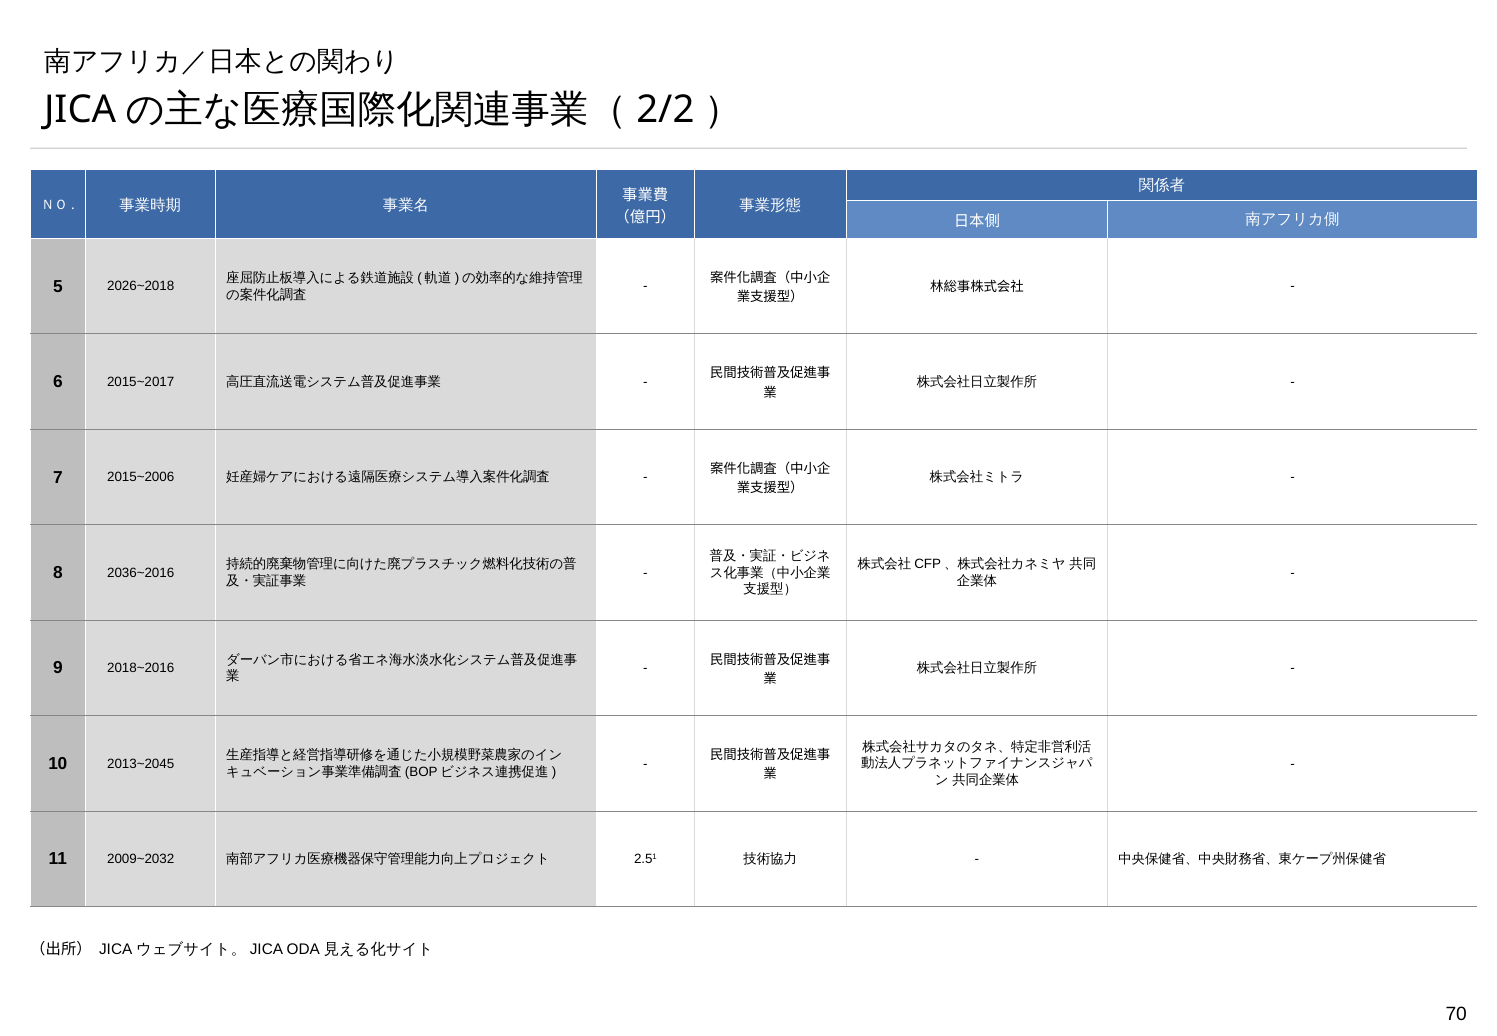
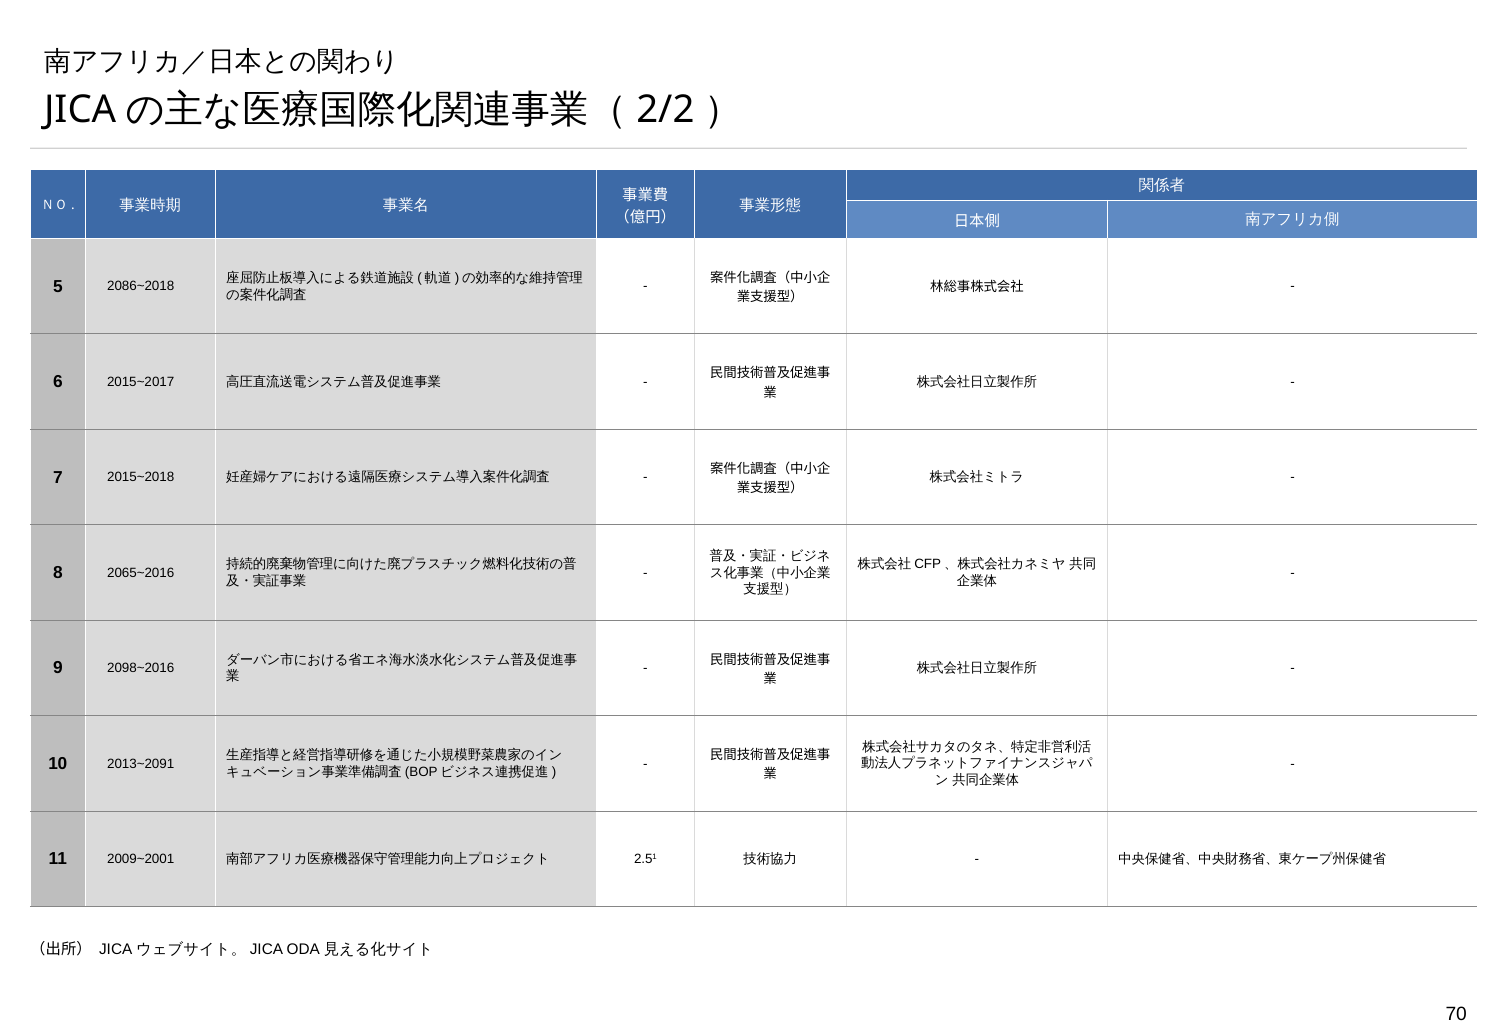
2026~2018: 2026~2018 -> 2086~2018
2015~2006: 2015~2006 -> 2015~2018
2036~2016: 2036~2016 -> 2065~2016
2018~2016: 2018~2016 -> 2098~2016
2013~2045: 2013~2045 -> 2013~2091
2009~2032: 2009~2032 -> 2009~2001
